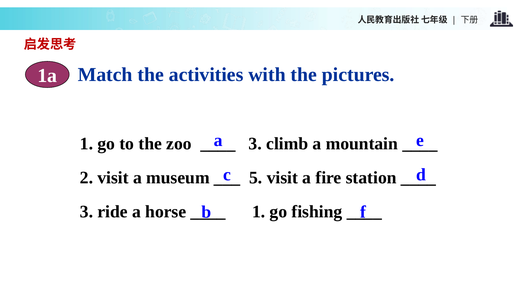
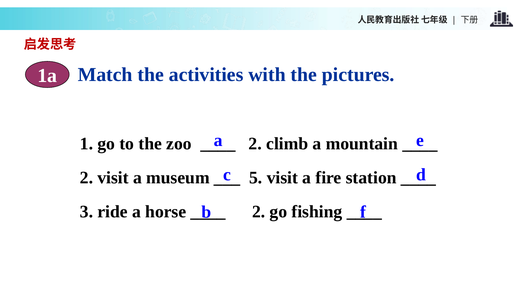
3 at (255, 144): 3 -> 2
1 at (259, 212): 1 -> 2
